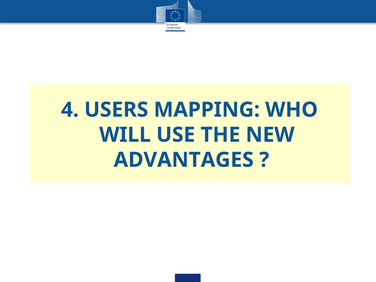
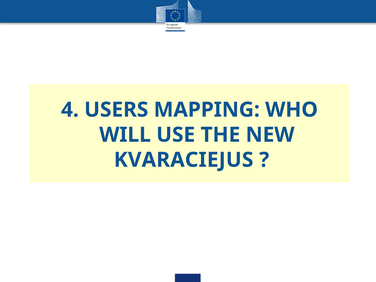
ADVANTAGES: ADVANTAGES -> KVARACIEJUS
